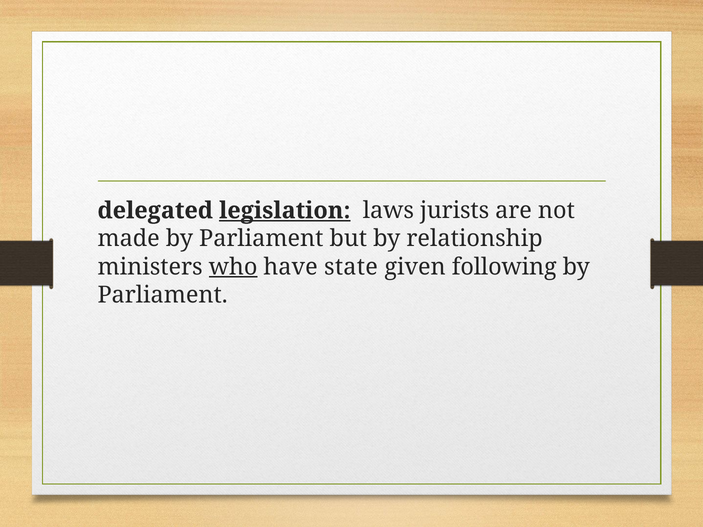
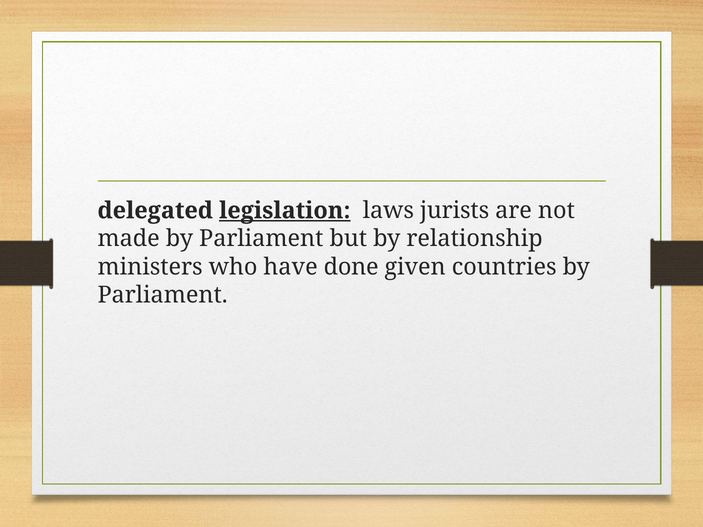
who underline: present -> none
state: state -> done
following: following -> countries
